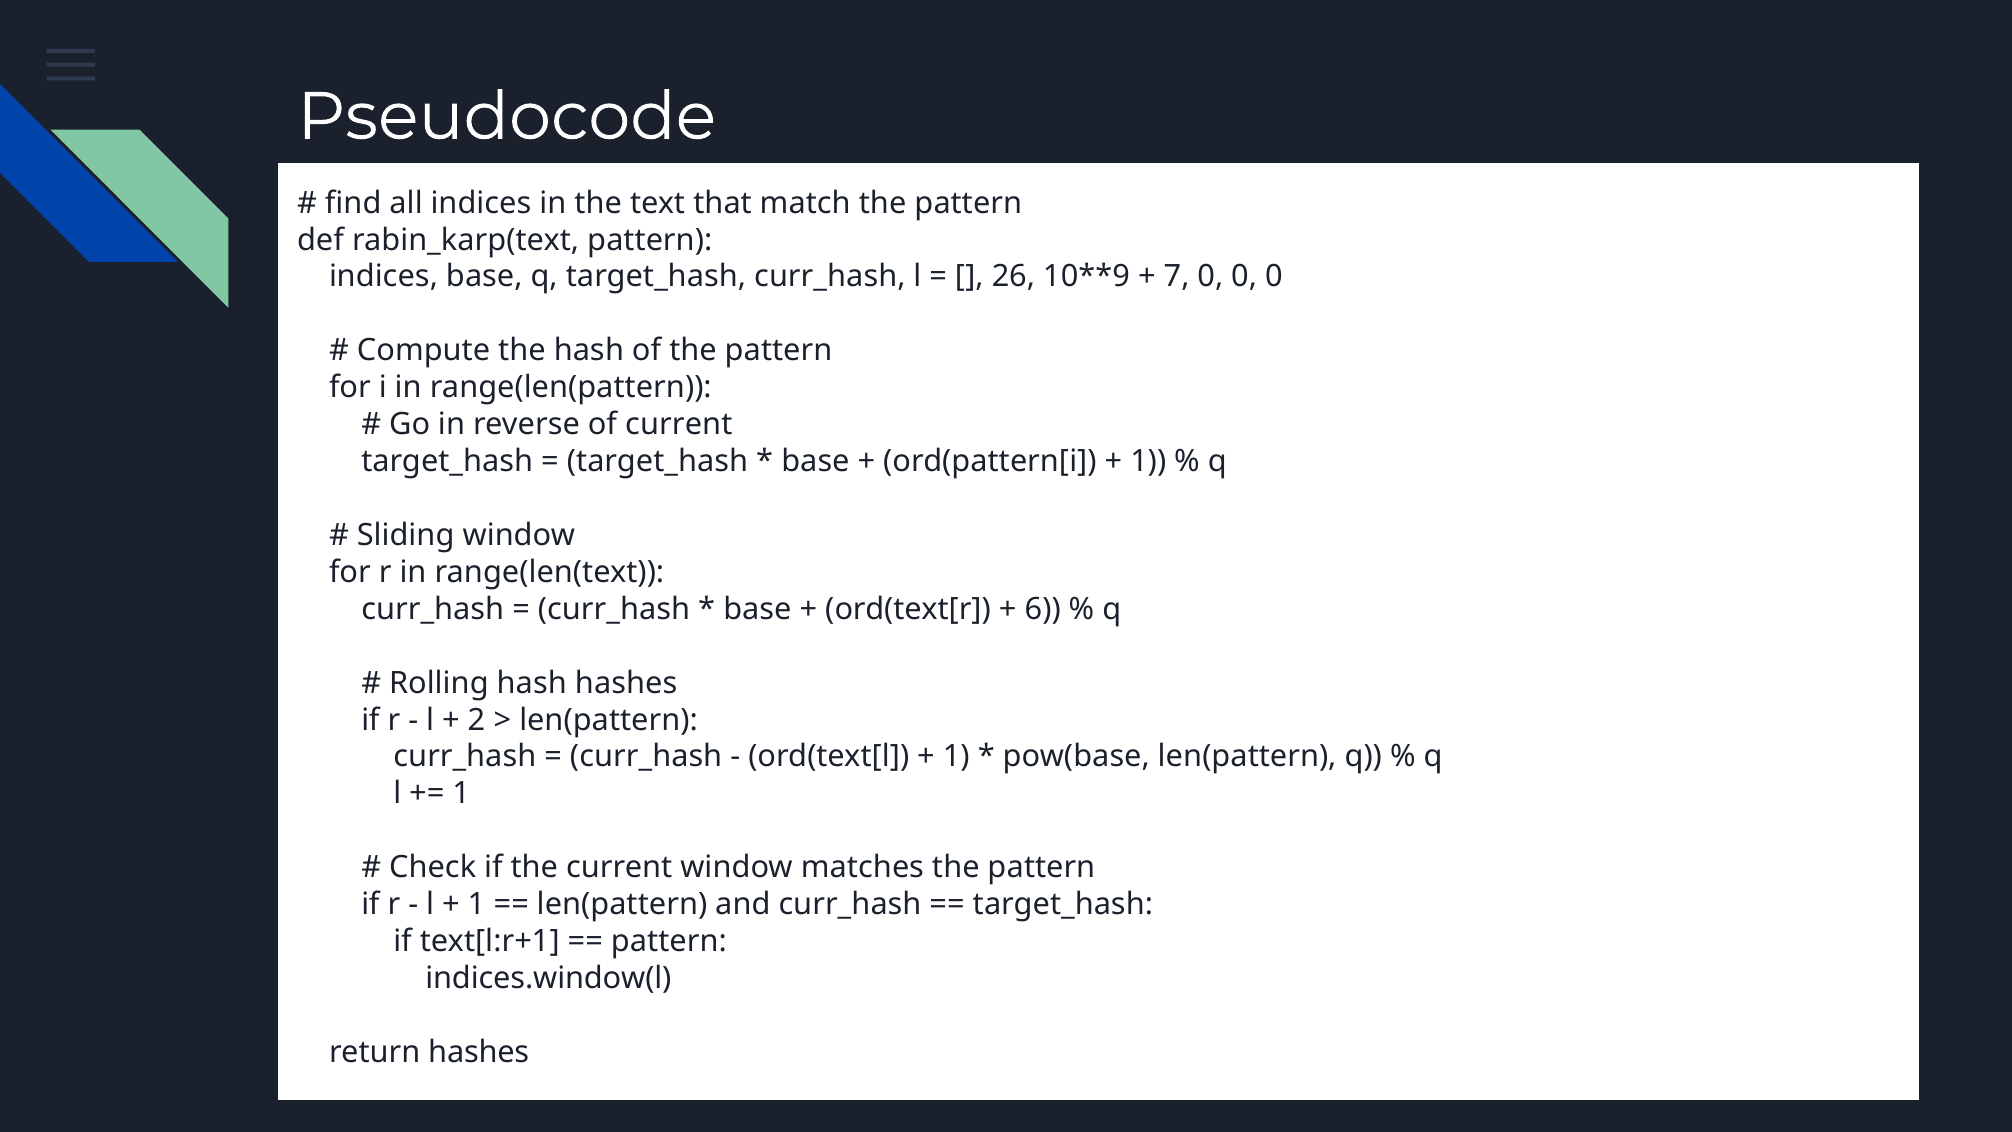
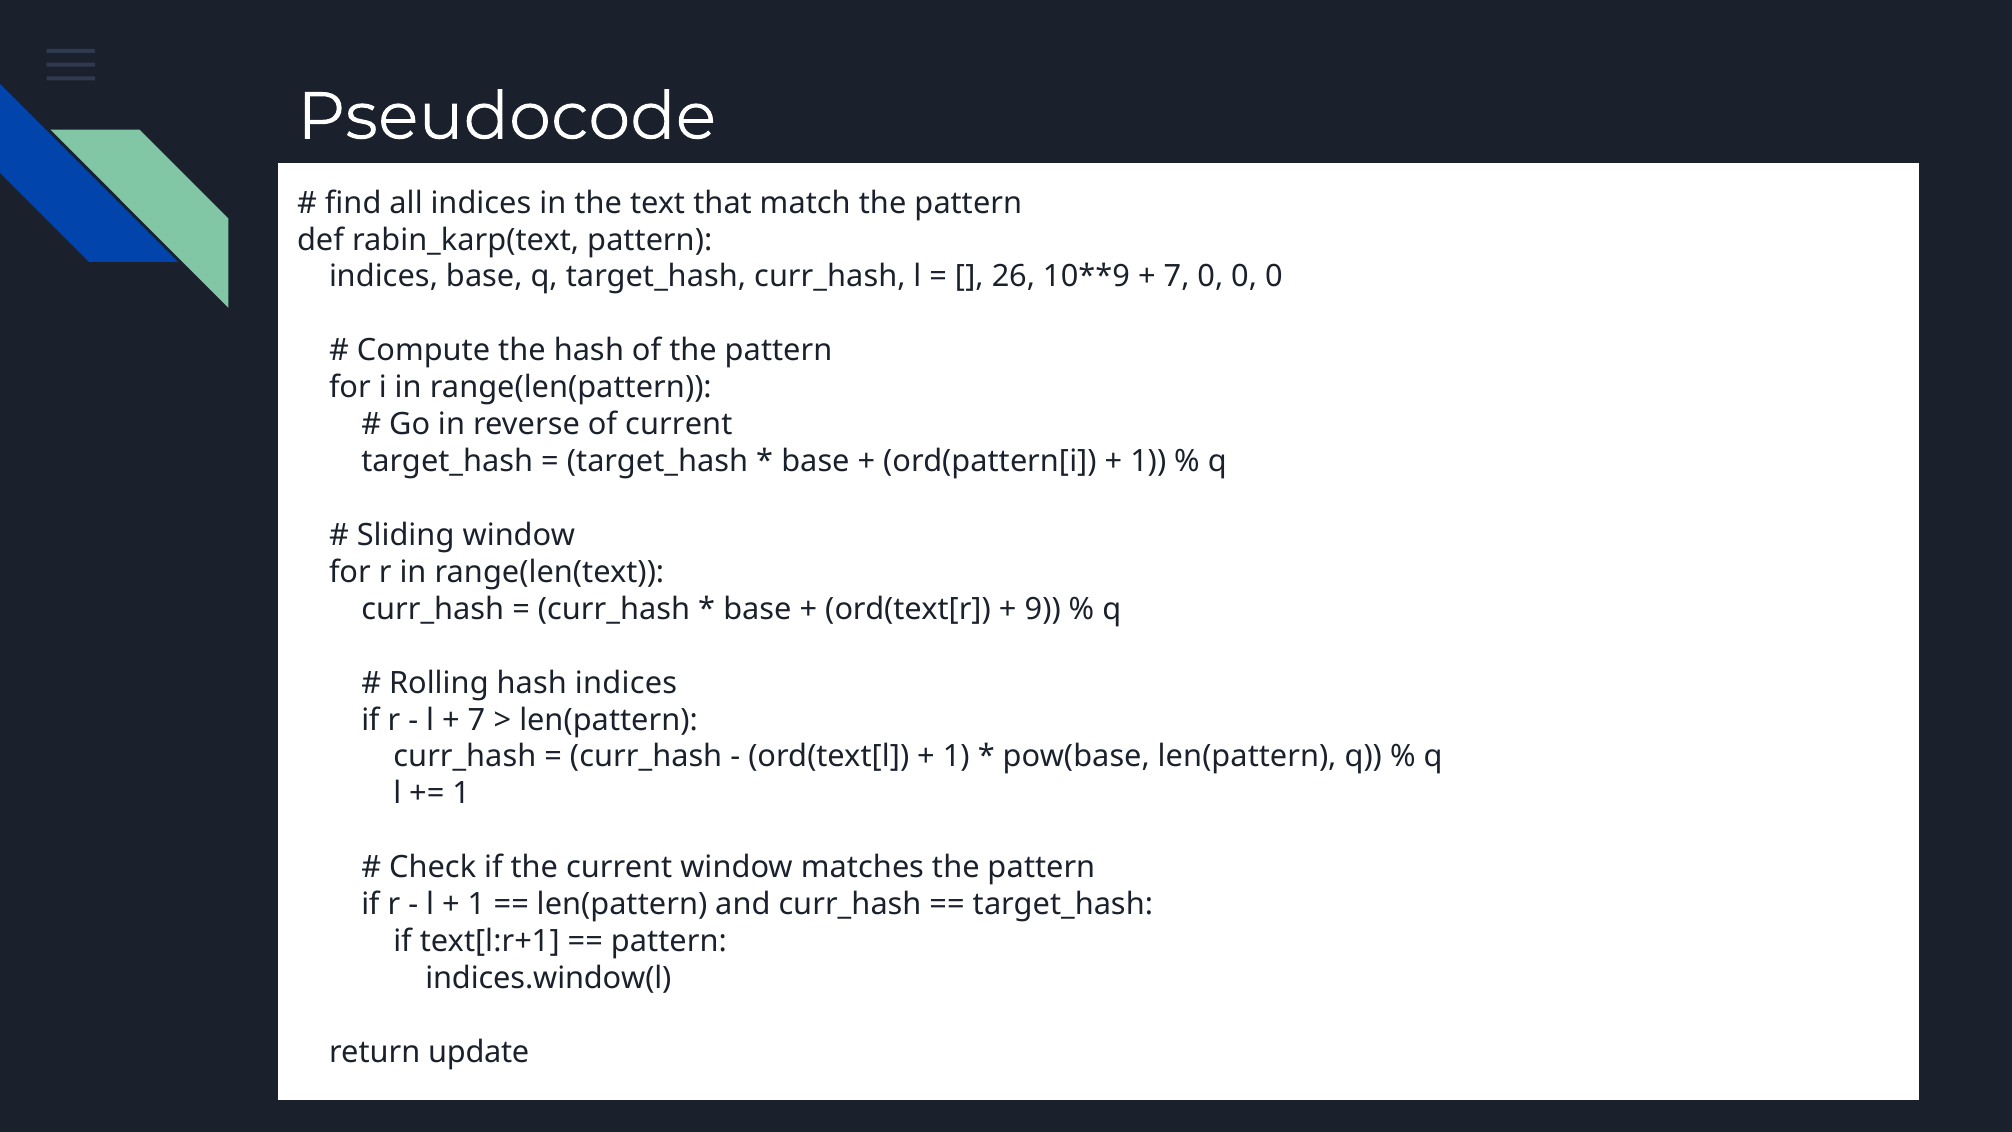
6: 6 -> 9
hash hashes: hashes -> indices
2 at (477, 720): 2 -> 7
return hashes: hashes -> update
